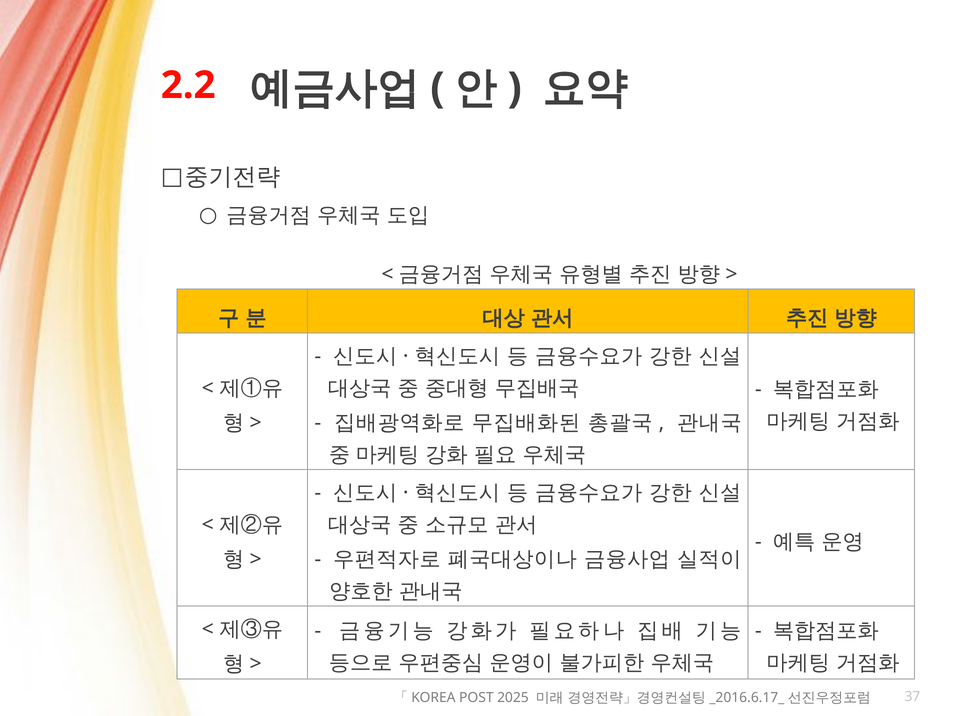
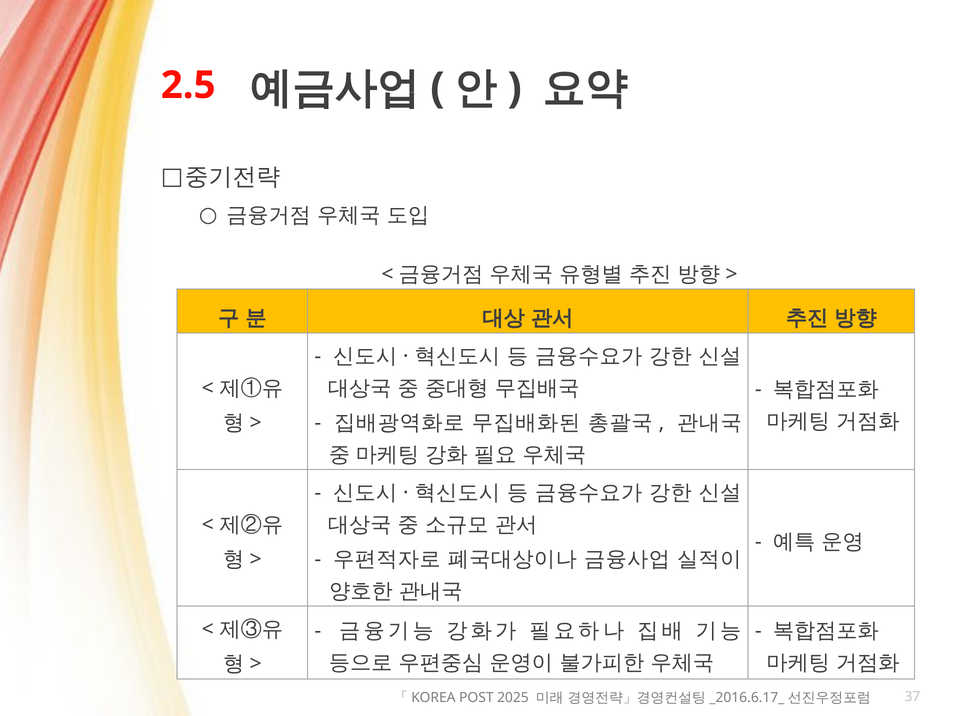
2.2: 2.2 -> 2.5
